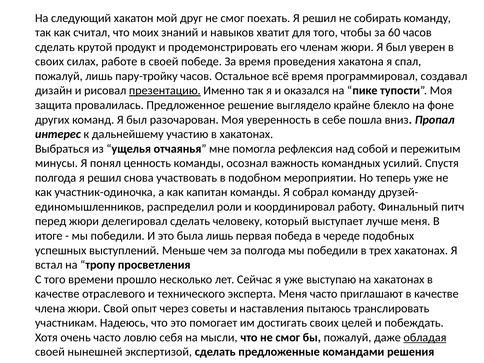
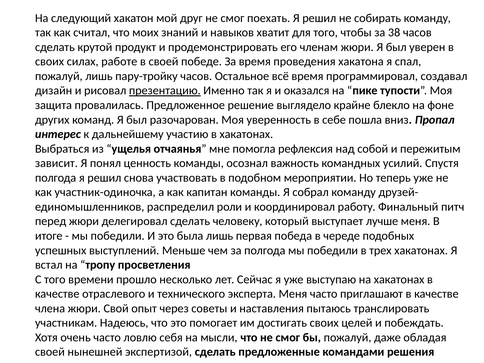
60: 60 -> 38
минусы: минусы -> зависит
обладая underline: present -> none
